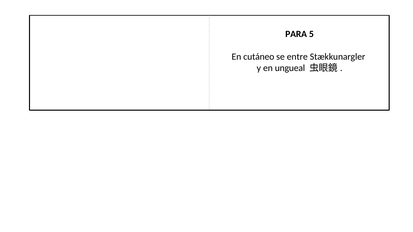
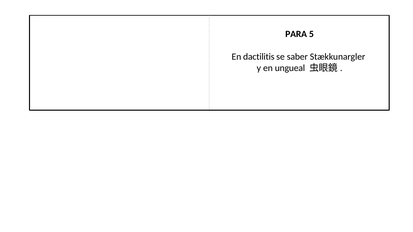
cutáneo: cutáneo -> dactilitis
entre: entre -> saber
